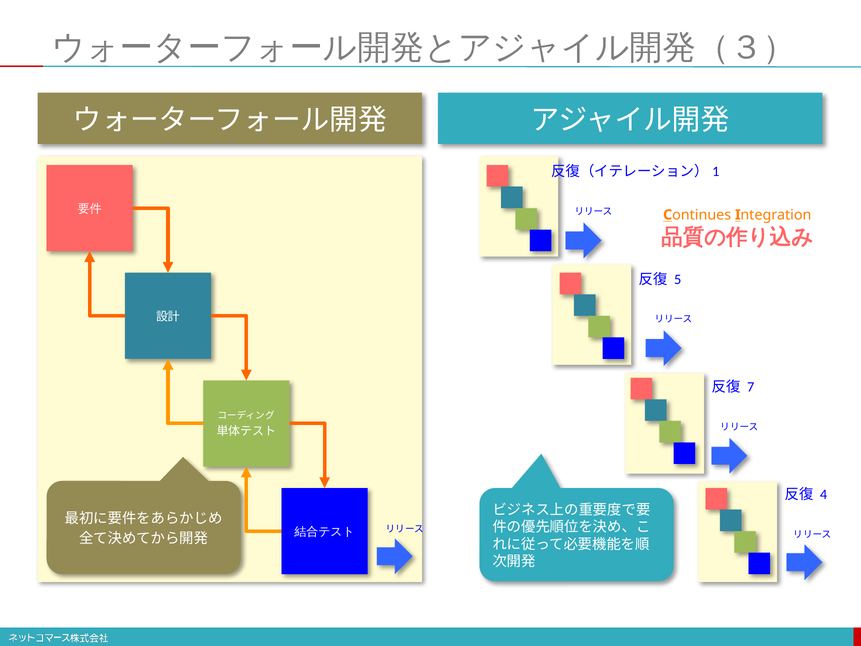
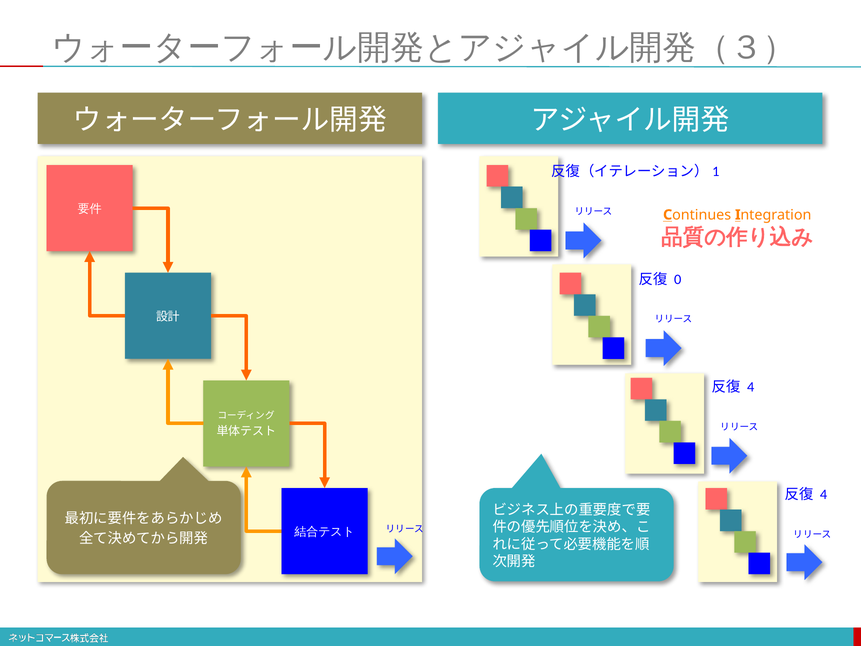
5: 5 -> 0
7 at (751, 387): 7 -> 4
